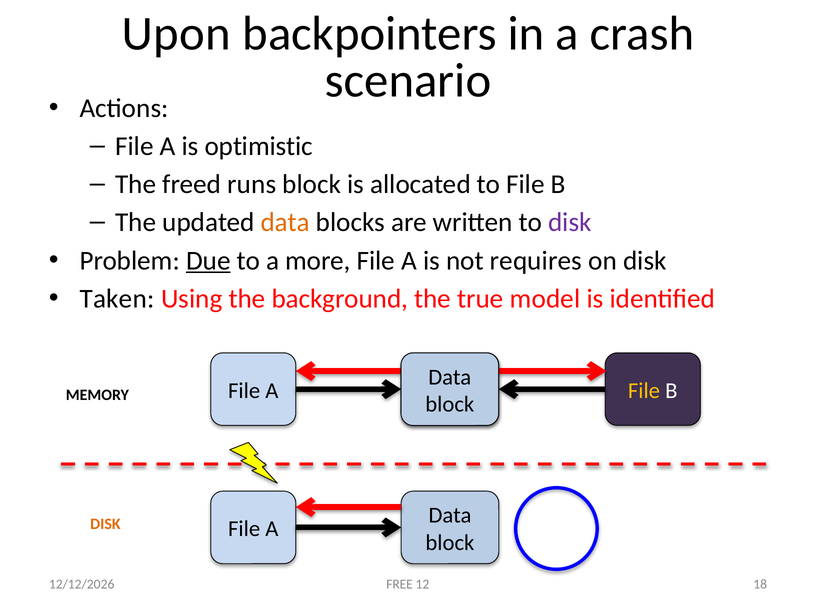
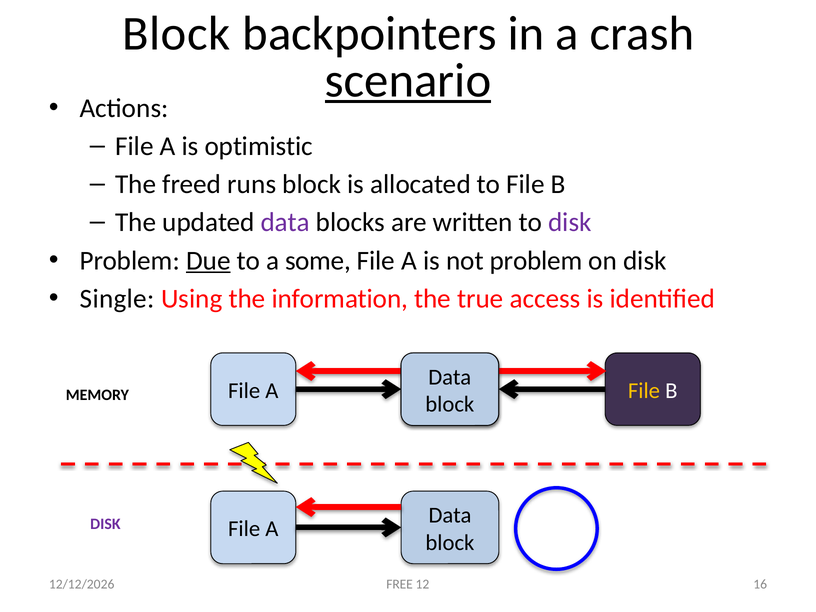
Upon at (176, 34): Upon -> Block
scenario underline: none -> present
data at (285, 222) colour: orange -> purple
more: more -> some
not requires: requires -> problem
Taken: Taken -> Single
background: background -> information
model: model -> access
DISK at (105, 524) colour: orange -> purple
18: 18 -> 16
